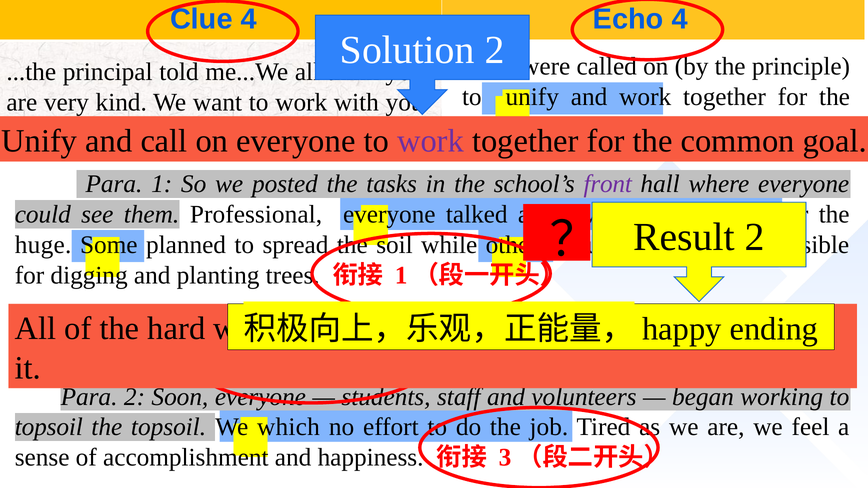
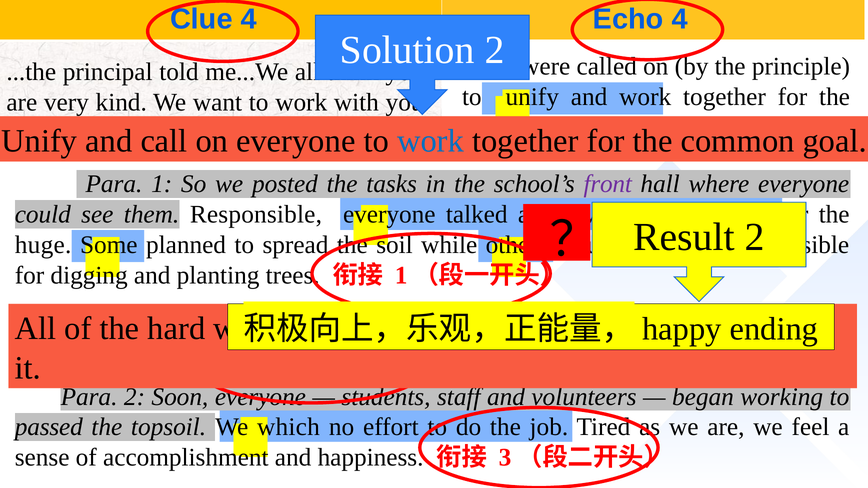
work at (430, 141) colour: purple -> blue
them Professional: Professional -> Responsible
topsoil at (49, 427): topsoil -> passed
